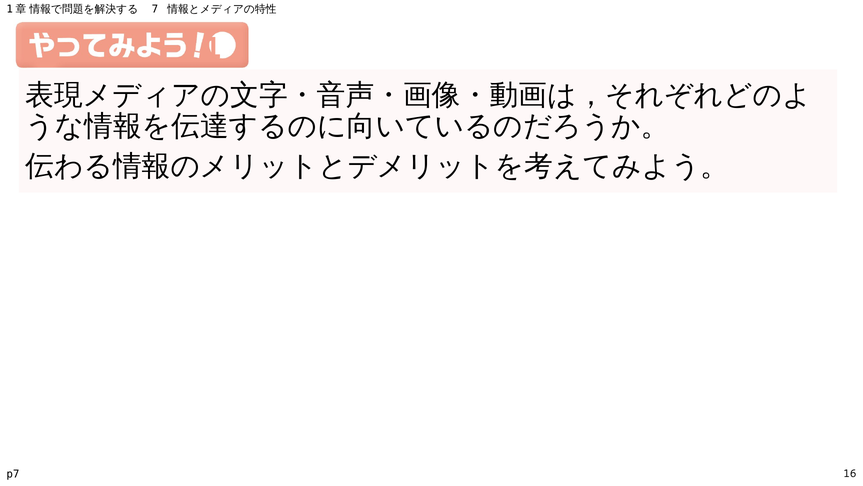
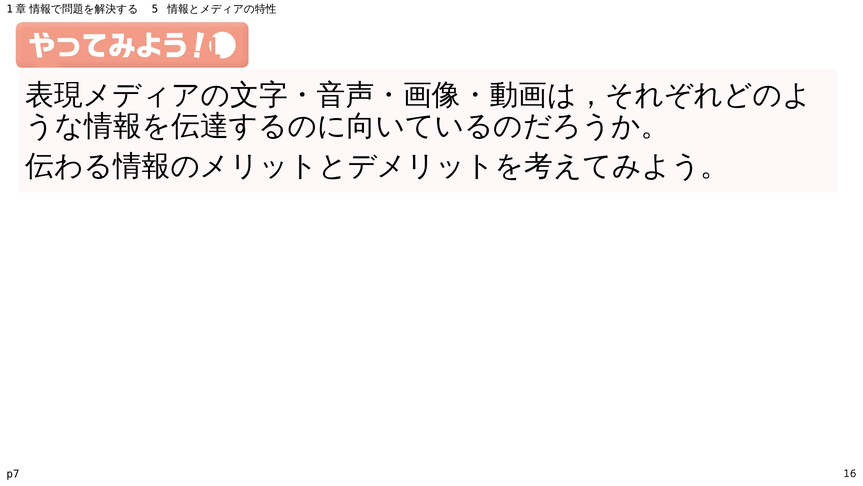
7: 7 -> 5
